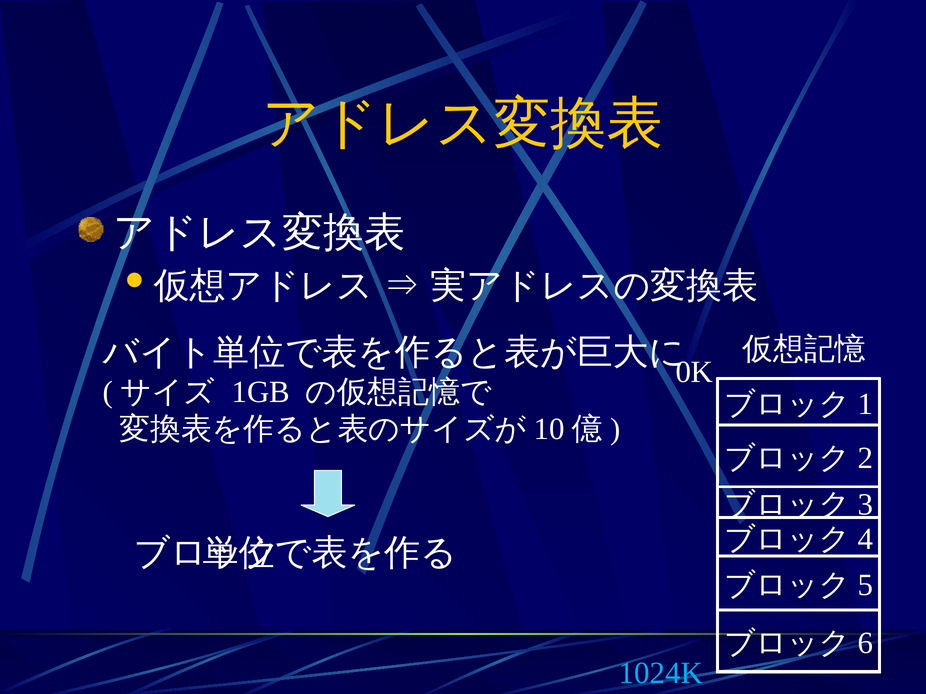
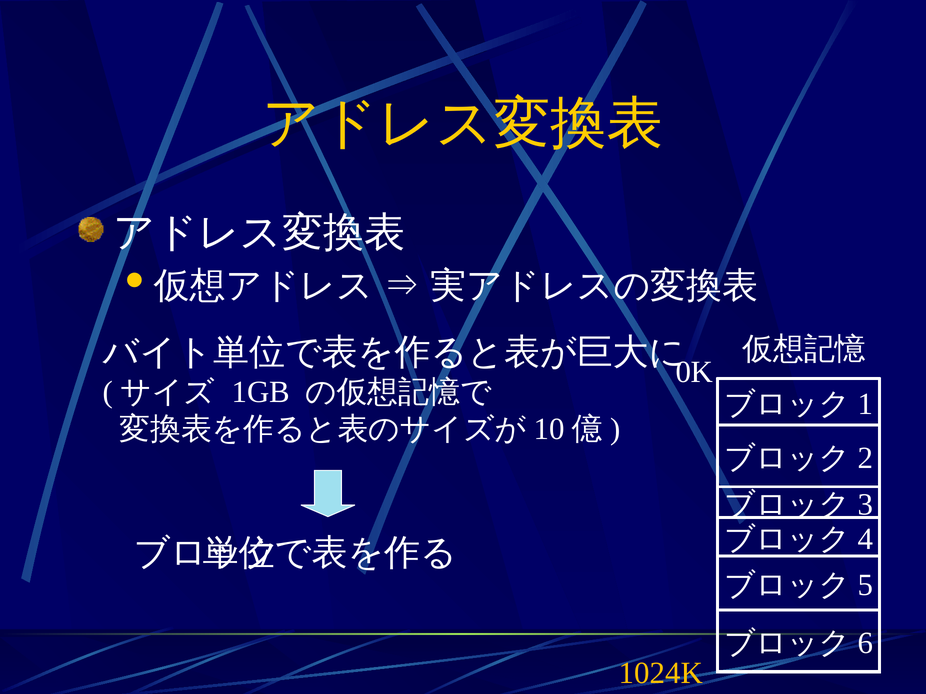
1024K colour: light blue -> yellow
